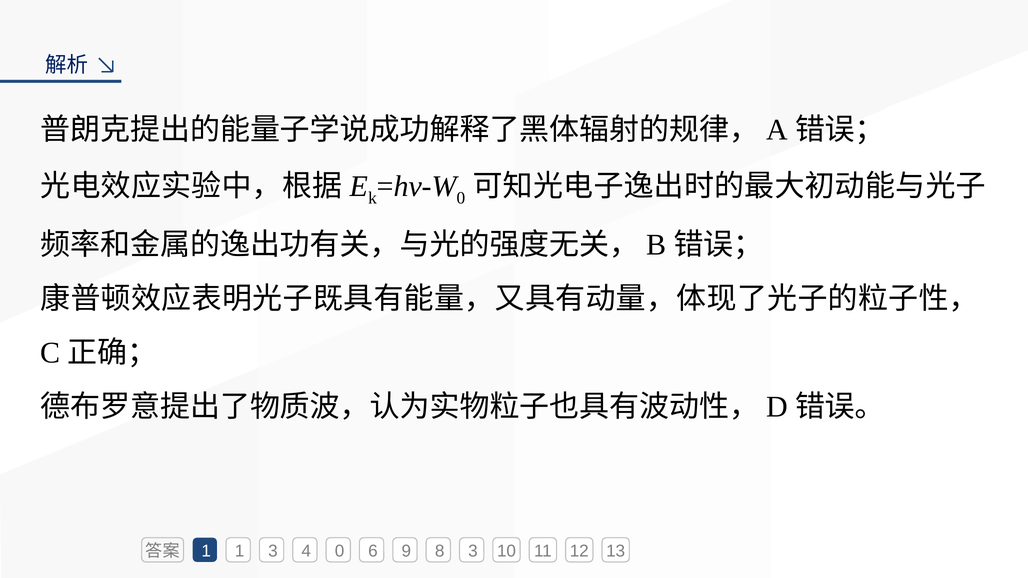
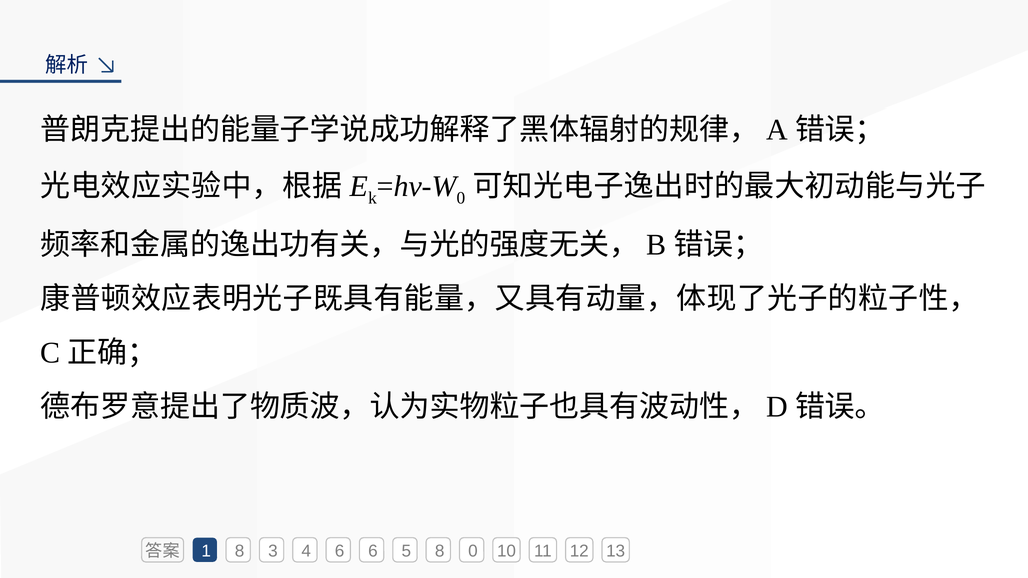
1 1: 1 -> 8
4 0: 0 -> 6
9: 9 -> 5
8 3: 3 -> 0
